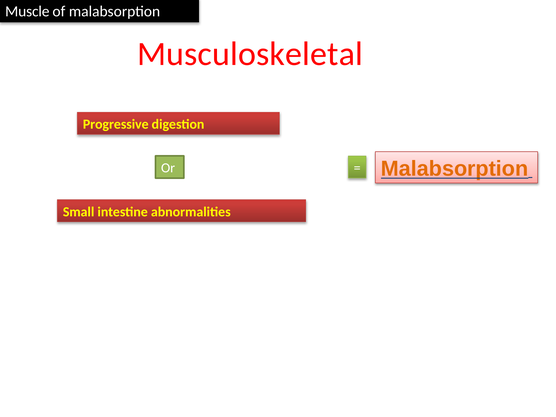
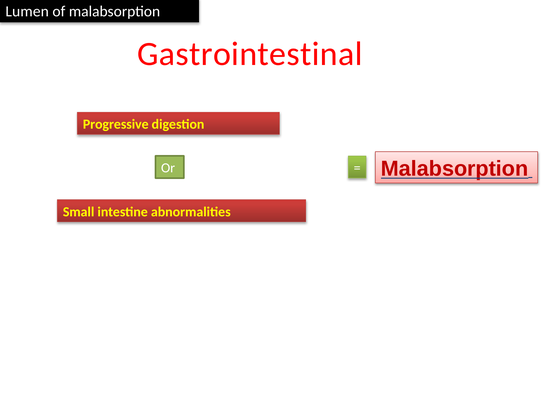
Muscle: Muscle -> Lumen
Musculoskeletal: Musculoskeletal -> Gastrointestinal
Malabsorption at (455, 169) colour: orange -> red
